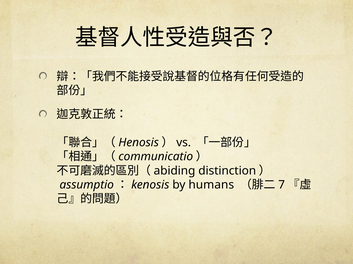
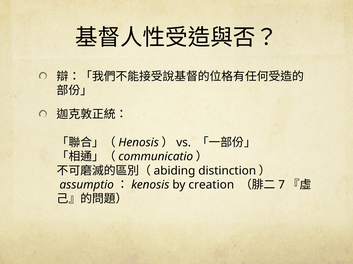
humans: humans -> creation
